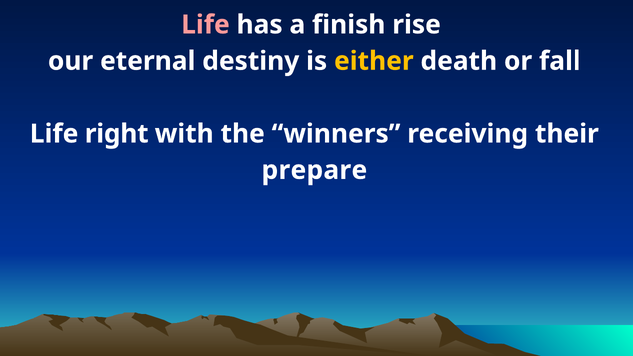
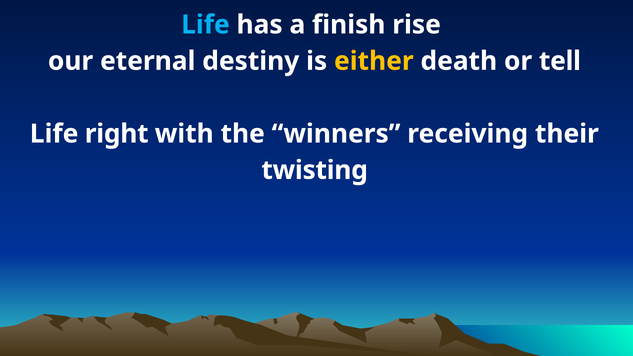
Life at (205, 25) colour: pink -> light blue
fall: fall -> tell
prepare: prepare -> twisting
